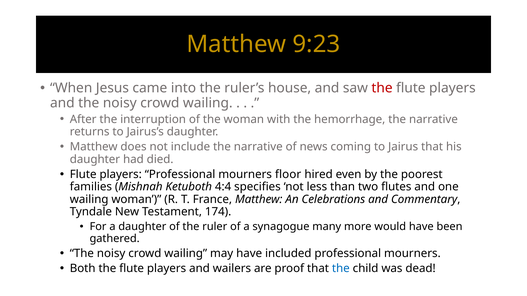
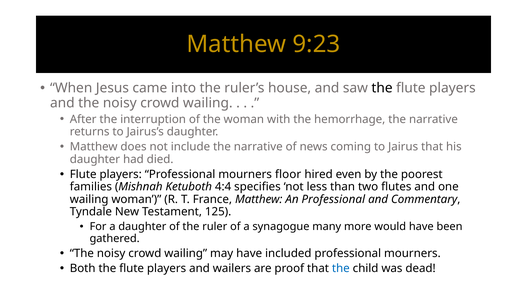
the at (382, 88) colour: red -> black
An Celebrations: Celebrations -> Professional
174: 174 -> 125
